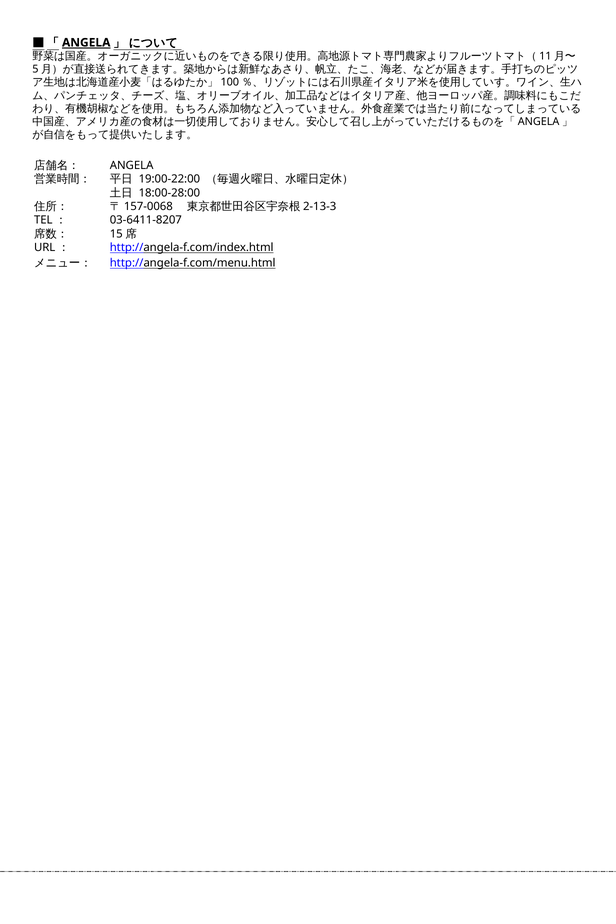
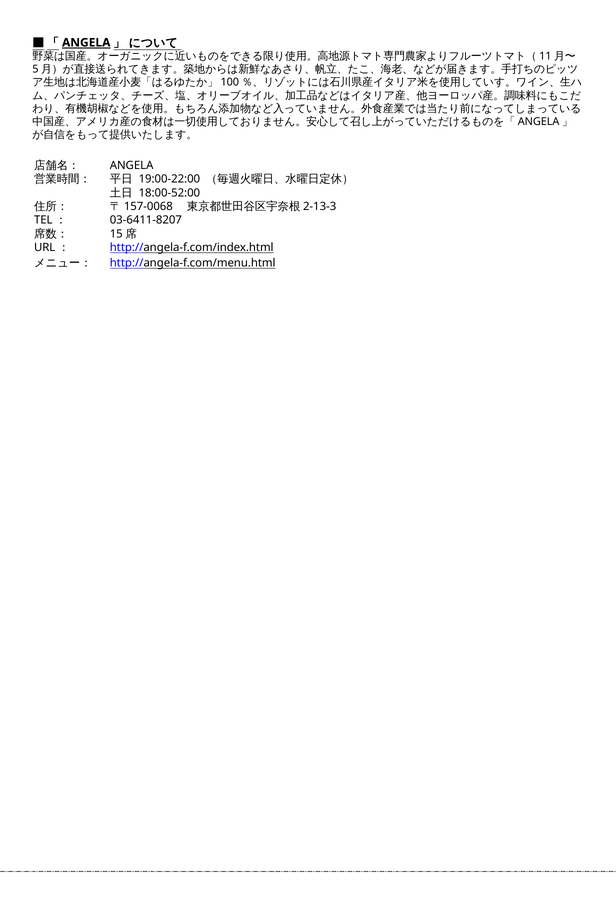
18:00-28:00: 18:00-28:00 -> 18:00-52:00
